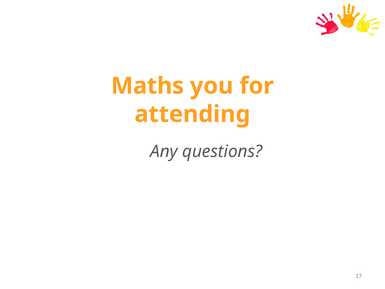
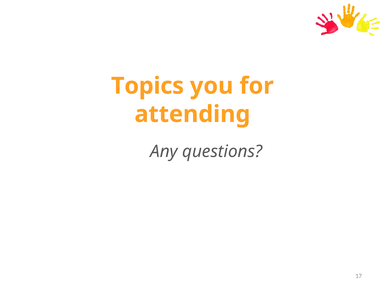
Maths: Maths -> Topics
